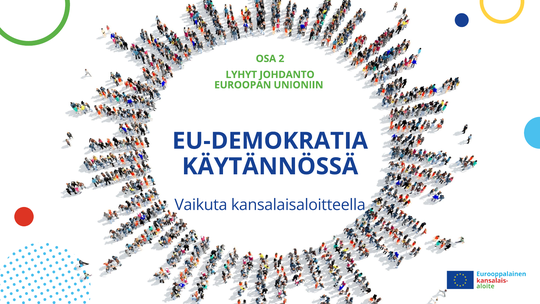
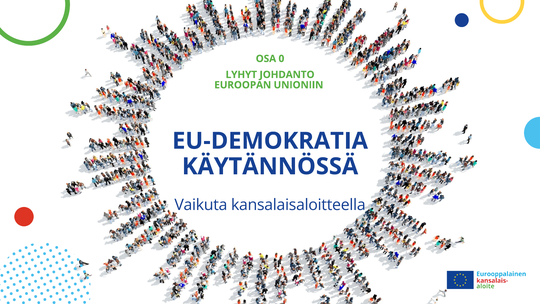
2: 2 -> 0
